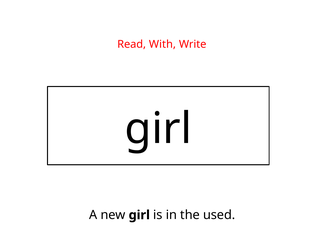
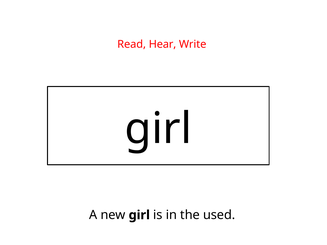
With: With -> Hear
